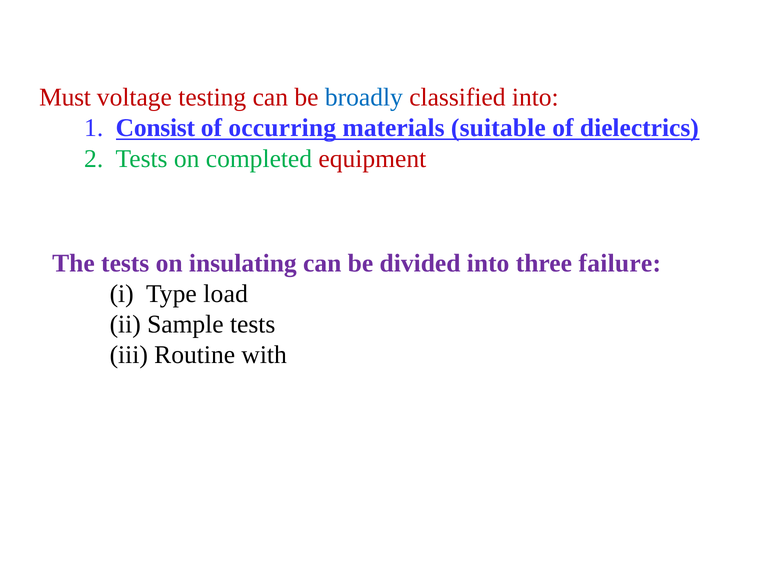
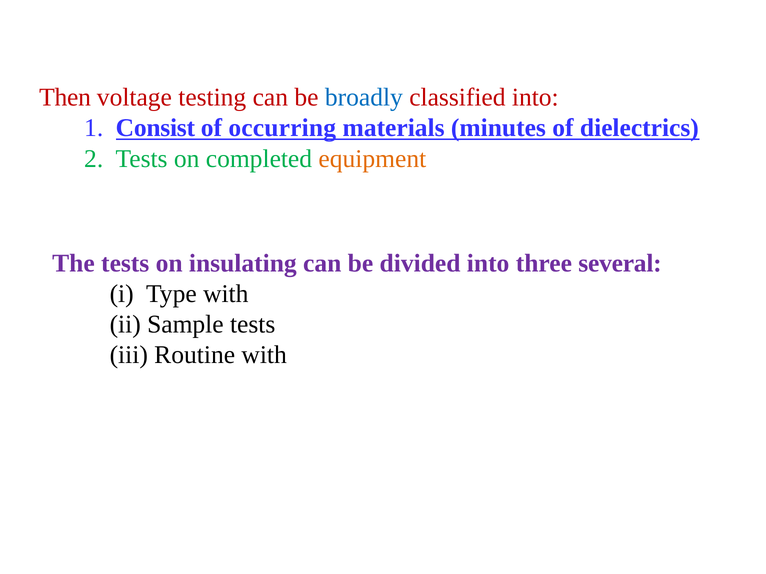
Must: Must -> Then
suitable: suitable -> minutes
equipment colour: red -> orange
failure: failure -> several
Type load: load -> with
